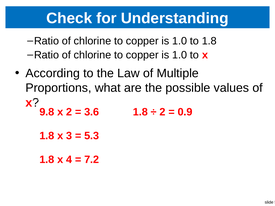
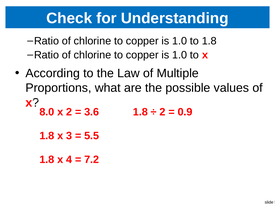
9.8: 9.8 -> 8.0
5.3: 5.3 -> 5.5
